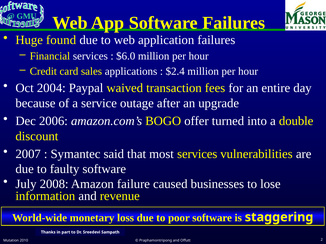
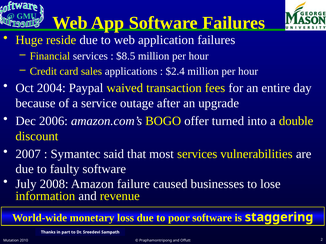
found: found -> reside
$6.0: $6.0 -> $8.5
